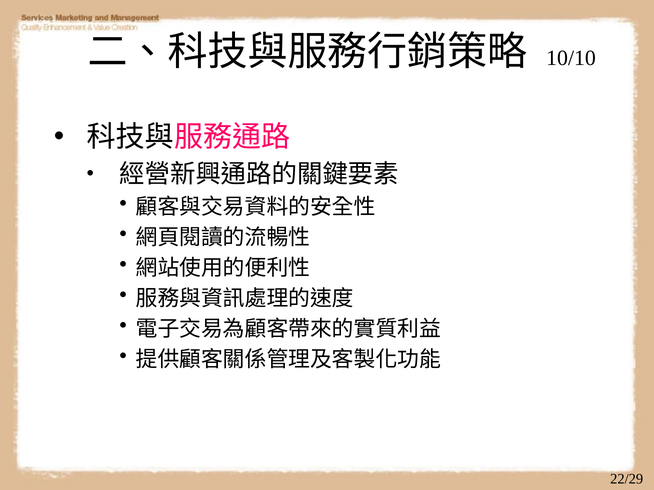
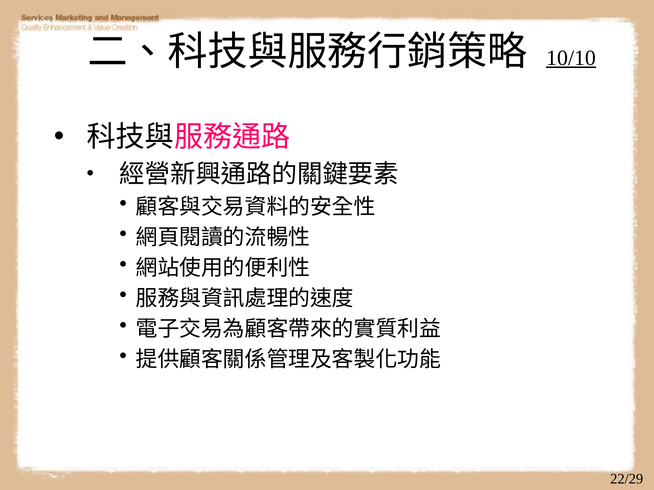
10/10 underline: none -> present
